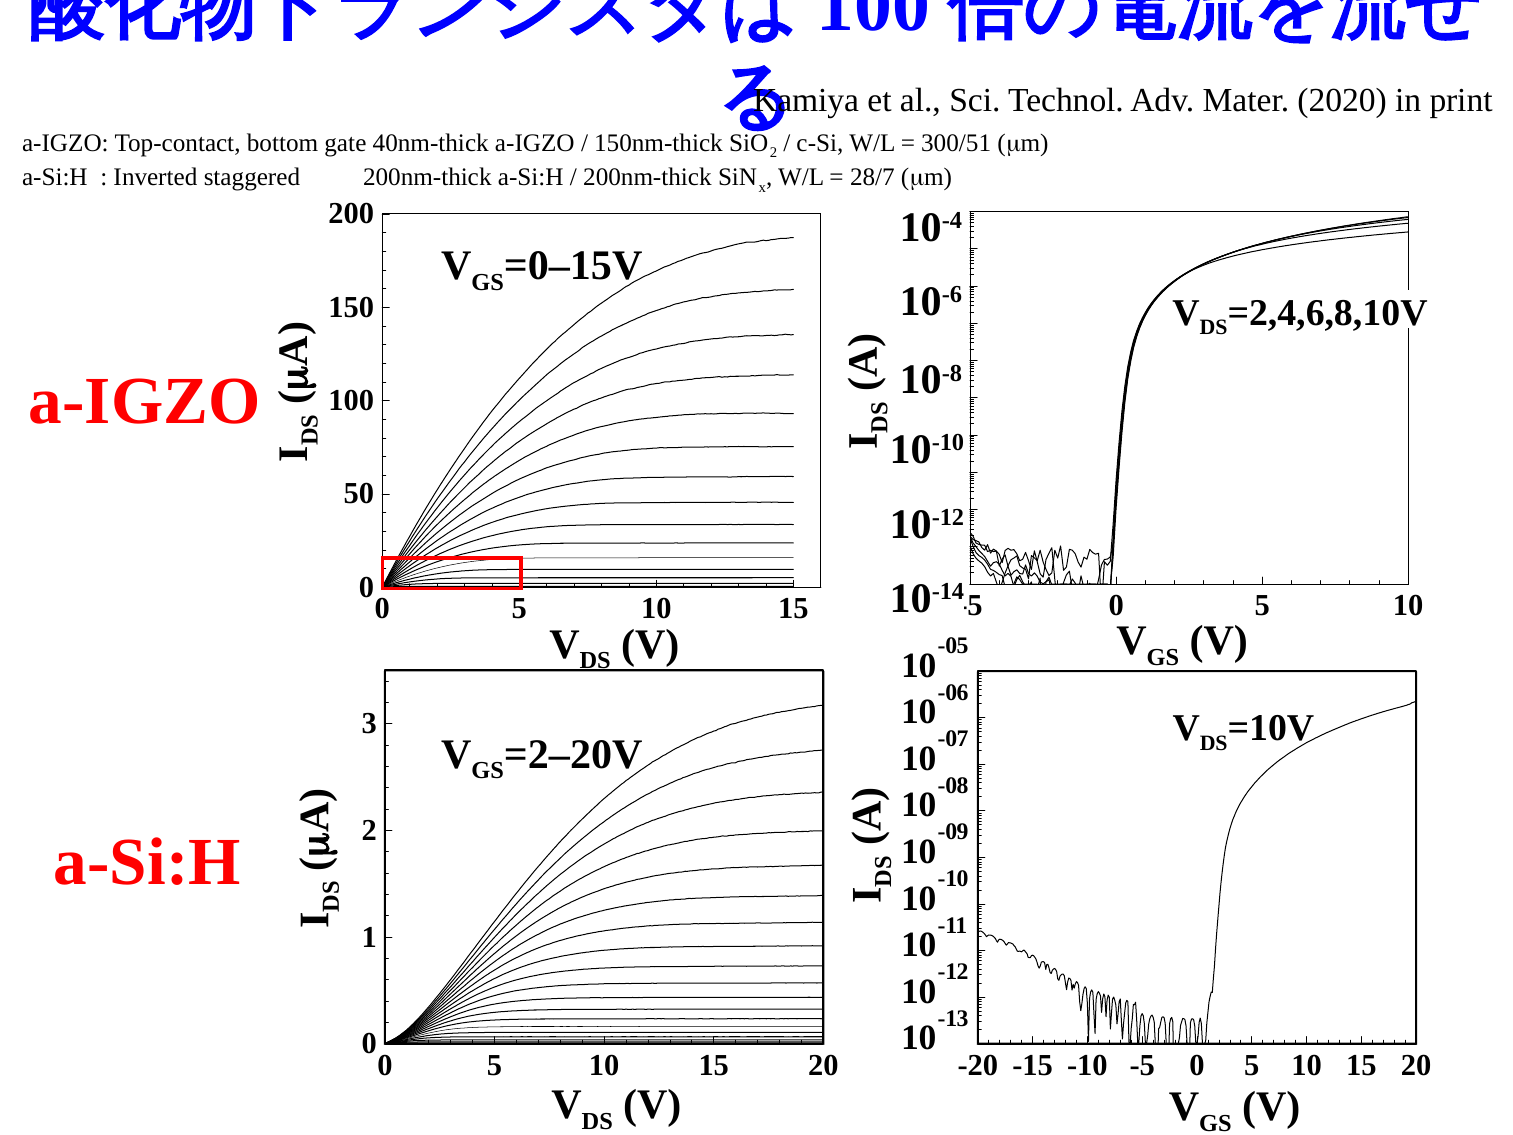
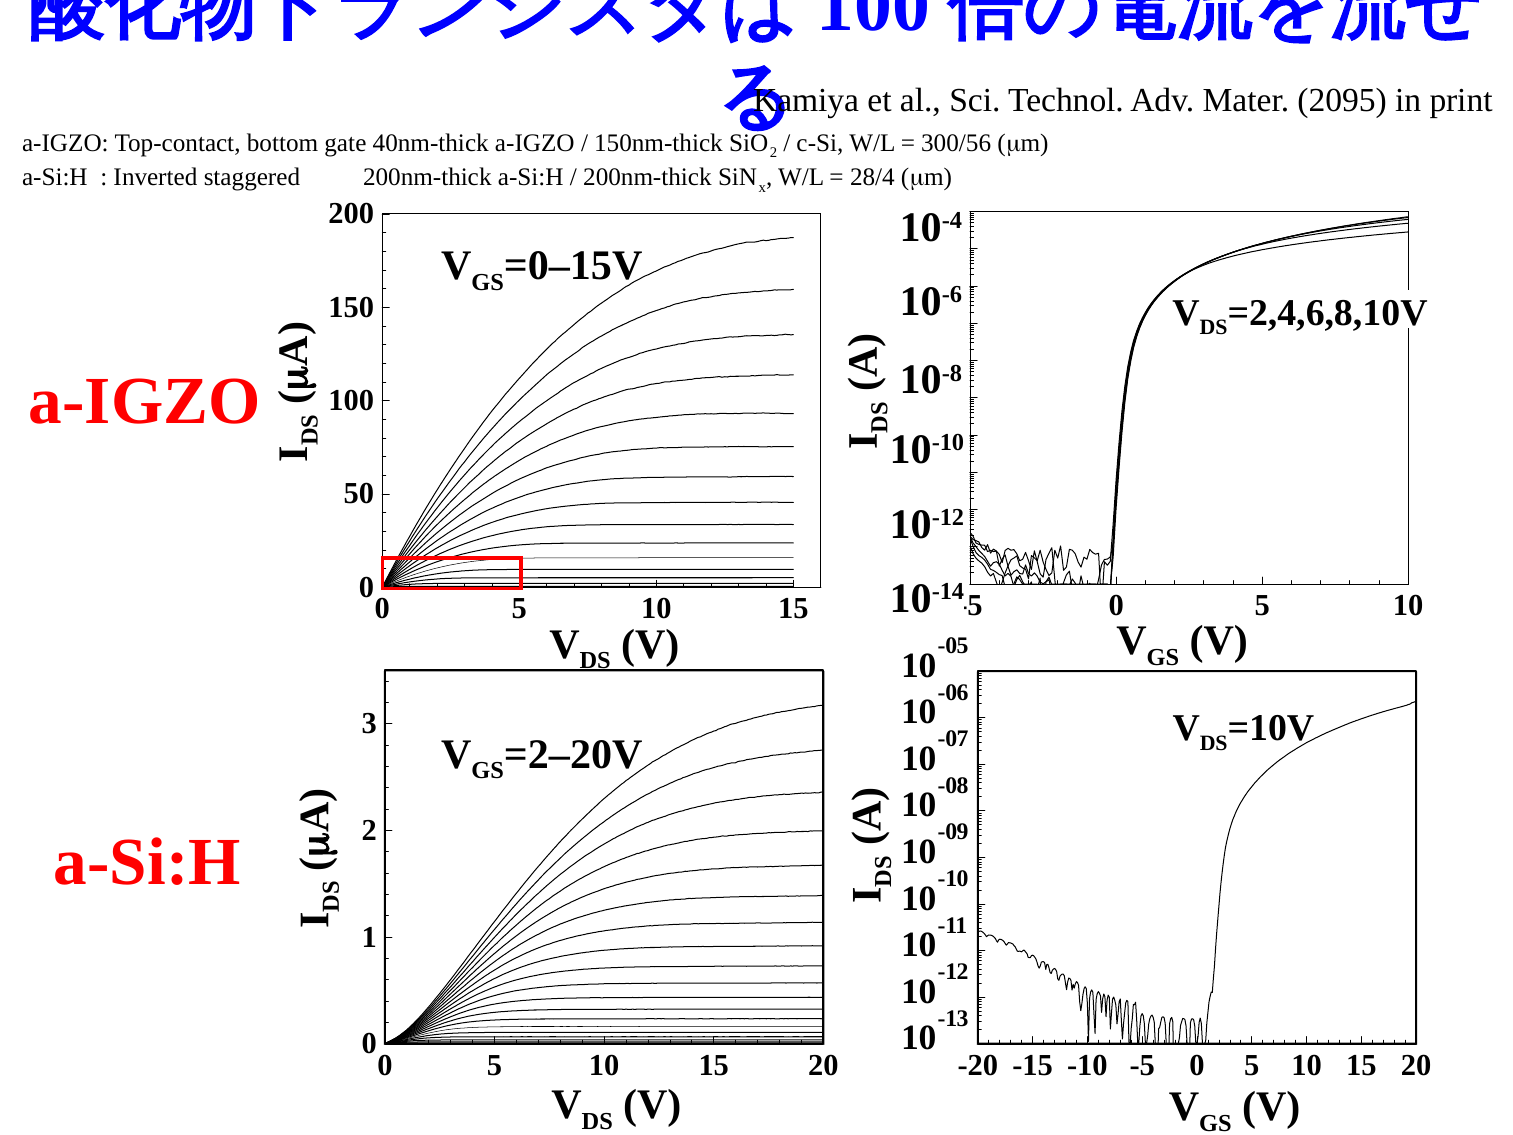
2020: 2020 -> 2095
300/51: 300/51 -> 300/56
28/7: 28/7 -> 28/4
